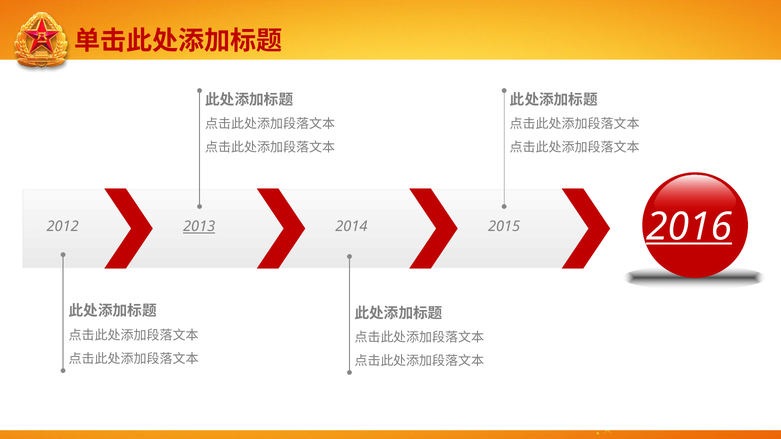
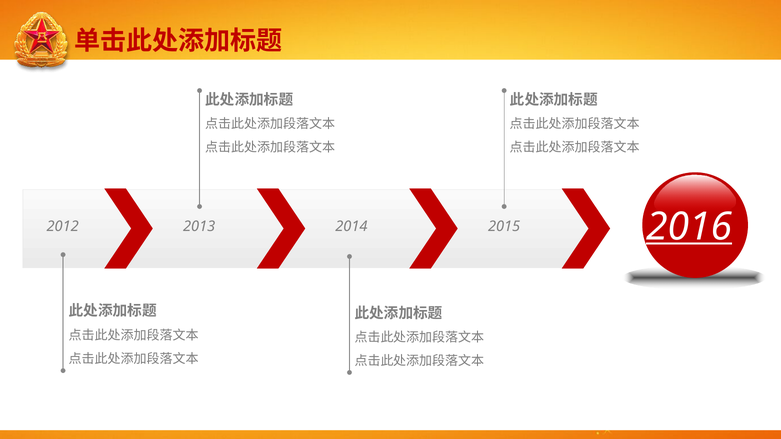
2013 underline: present -> none
